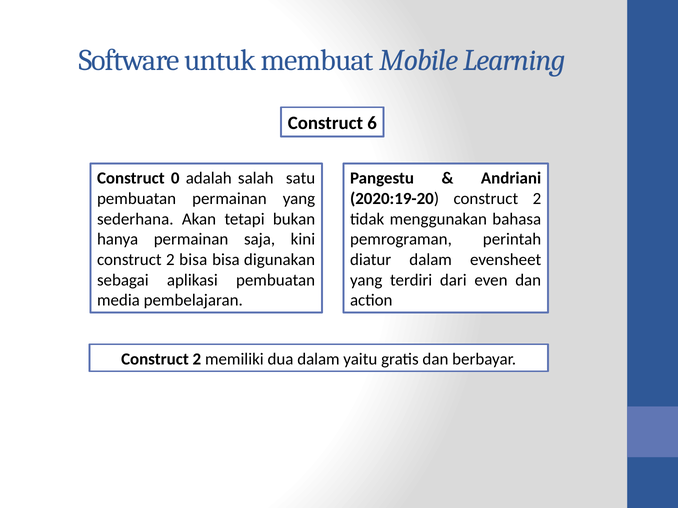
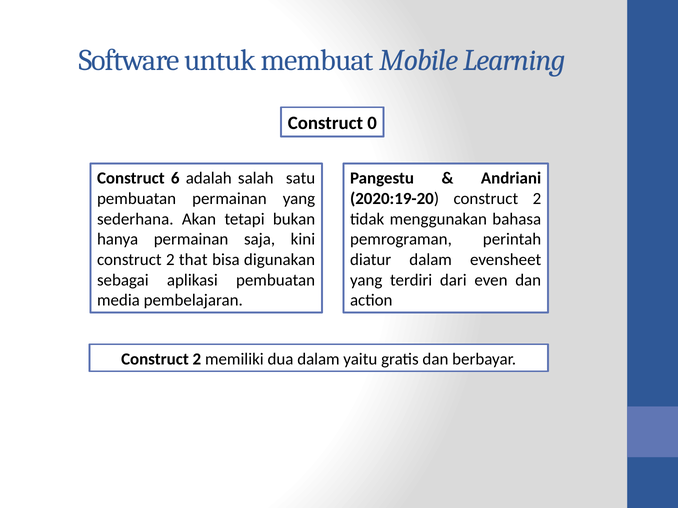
6: 6 -> 0
0: 0 -> 6
2 bisa: bisa -> that
